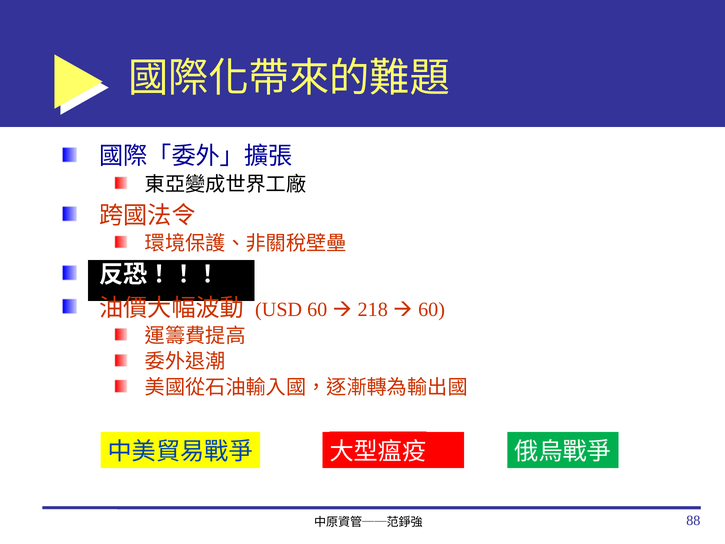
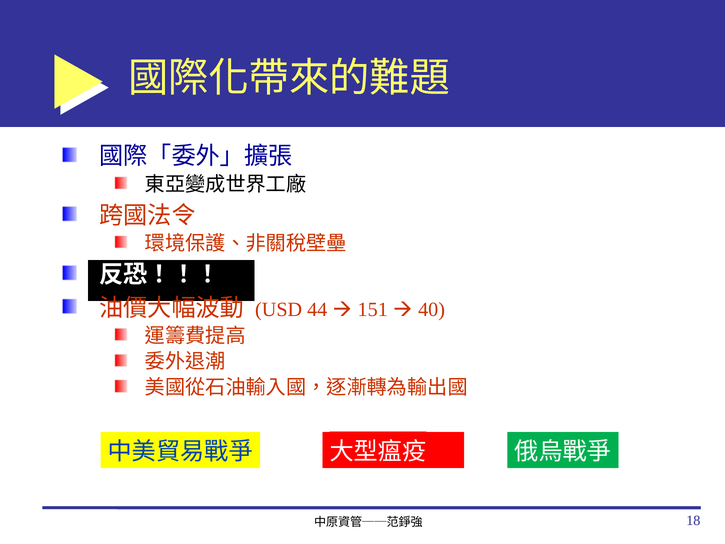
USD 60: 60 -> 44
218: 218 -> 151
60 at (432, 309): 60 -> 40
88: 88 -> 18
